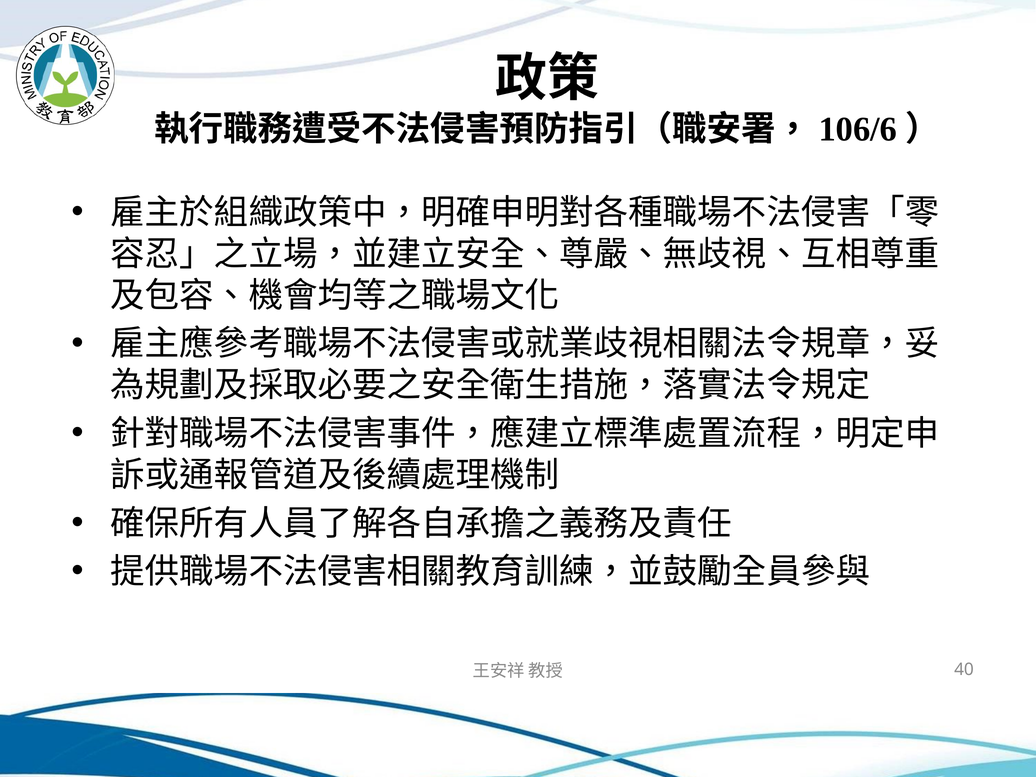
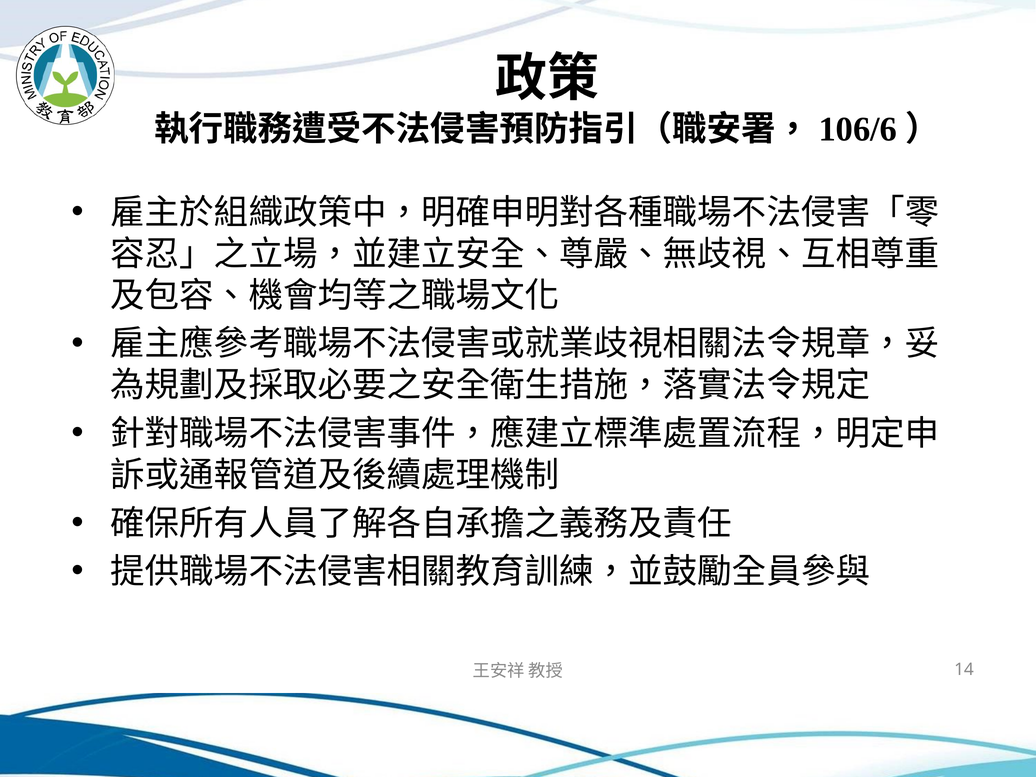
40: 40 -> 14
